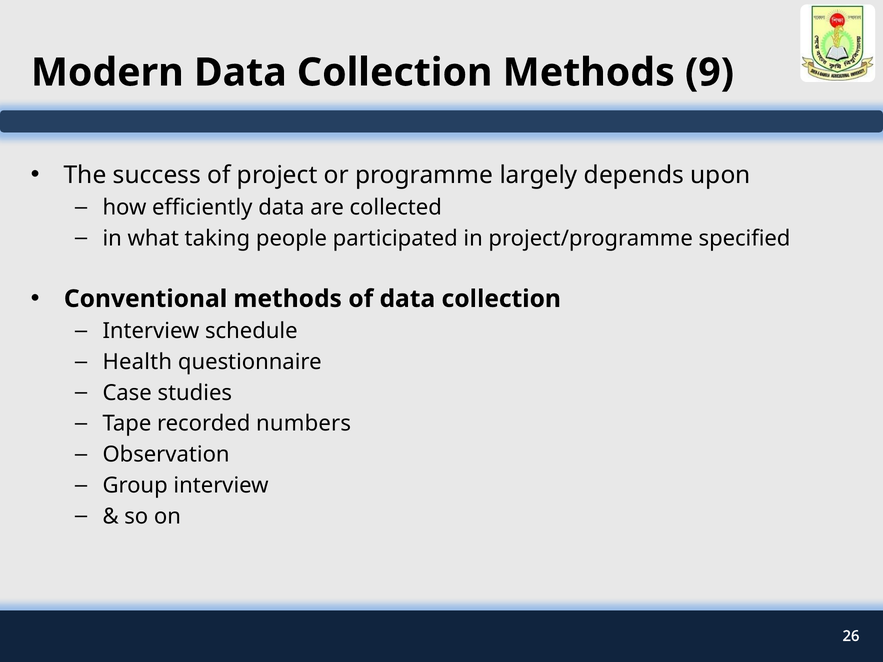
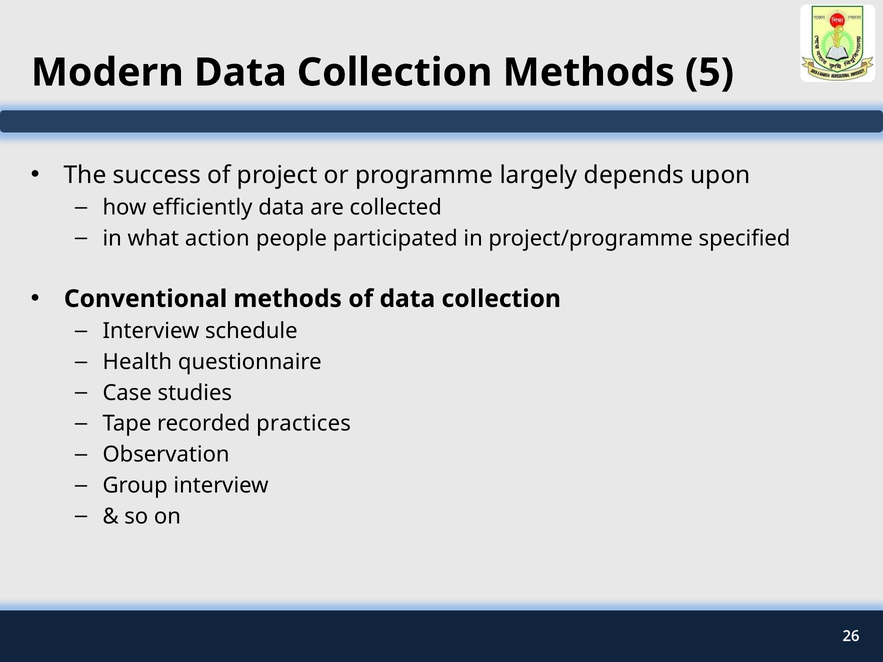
9: 9 -> 5
taking: taking -> action
numbers: numbers -> practices
